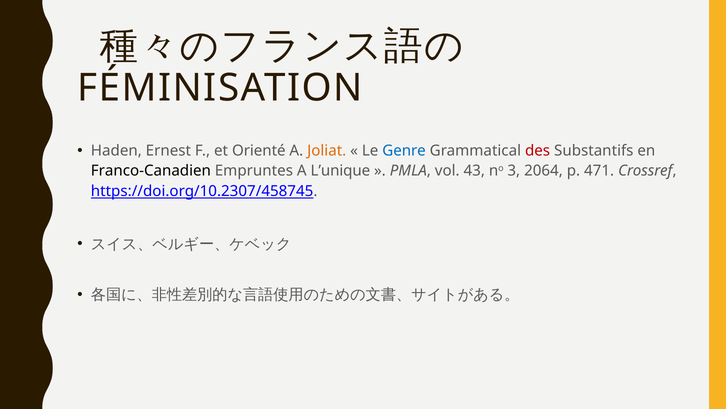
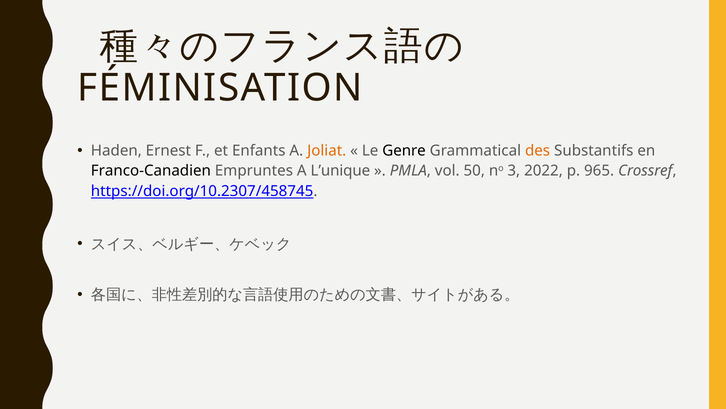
Orienté: Orienté -> Enfants
Genre colour: blue -> black
des colour: red -> orange
43: 43 -> 50
2064: 2064 -> 2022
471: 471 -> 965
